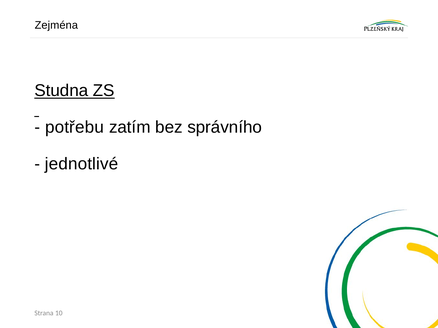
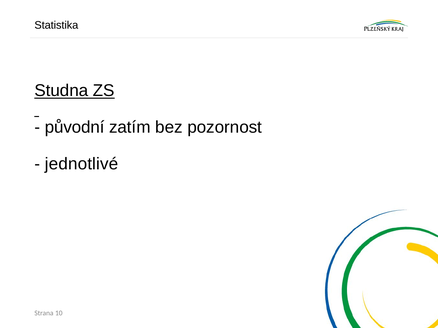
Zejména: Zejména -> Statistika
potřebu: potřebu -> původní
správního: správního -> pozornost
